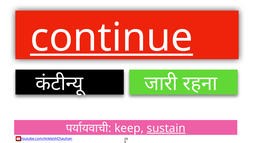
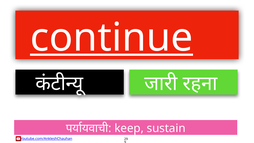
sustain underline: present -> none
